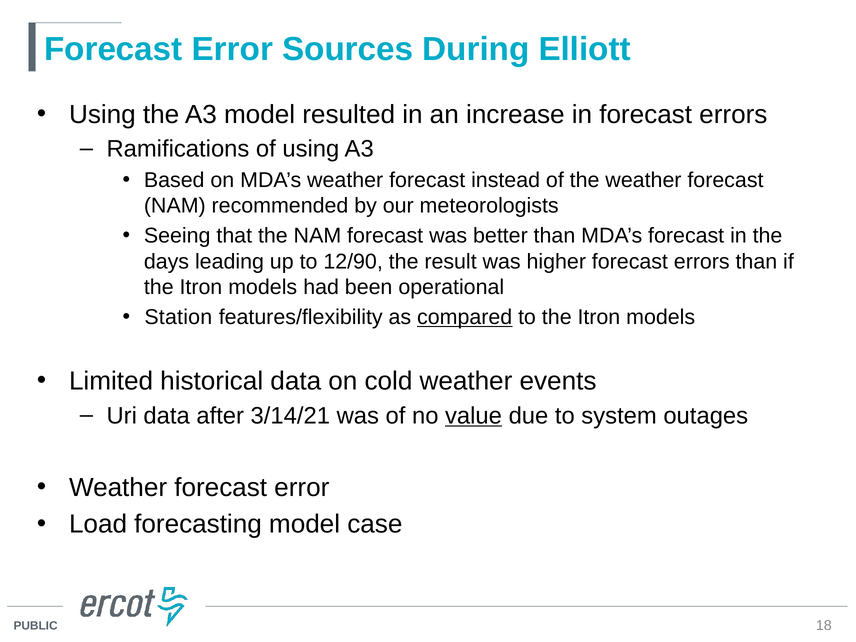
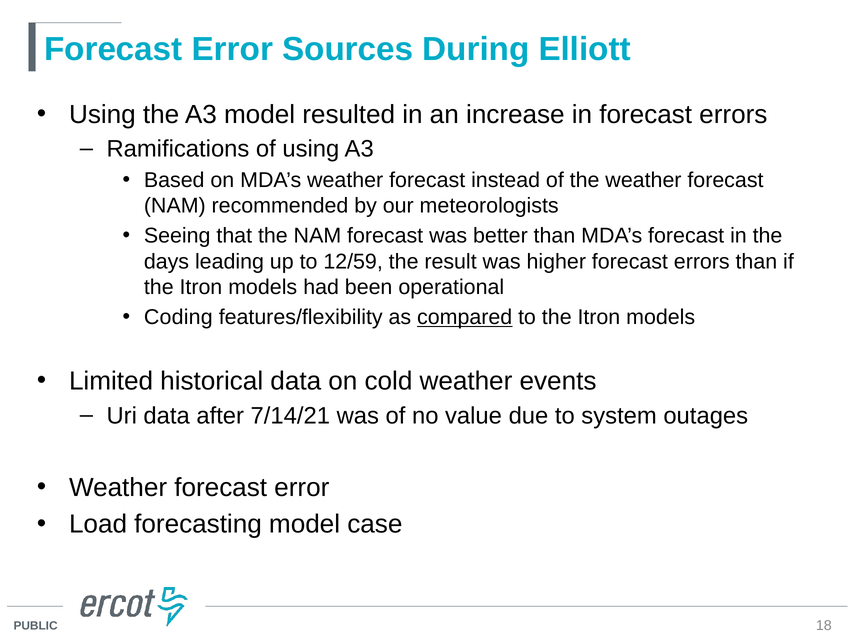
12/90: 12/90 -> 12/59
Station: Station -> Coding
3/14/21: 3/14/21 -> 7/14/21
value underline: present -> none
